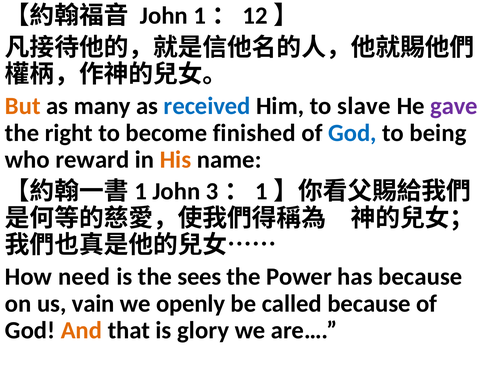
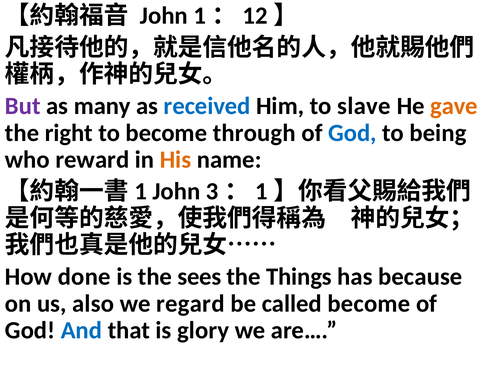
But colour: orange -> purple
gave colour: purple -> orange
finished: finished -> through
need: need -> done
Power: Power -> Things
vain: vain -> also
openly: openly -> regard
called because: because -> become
And colour: orange -> blue
